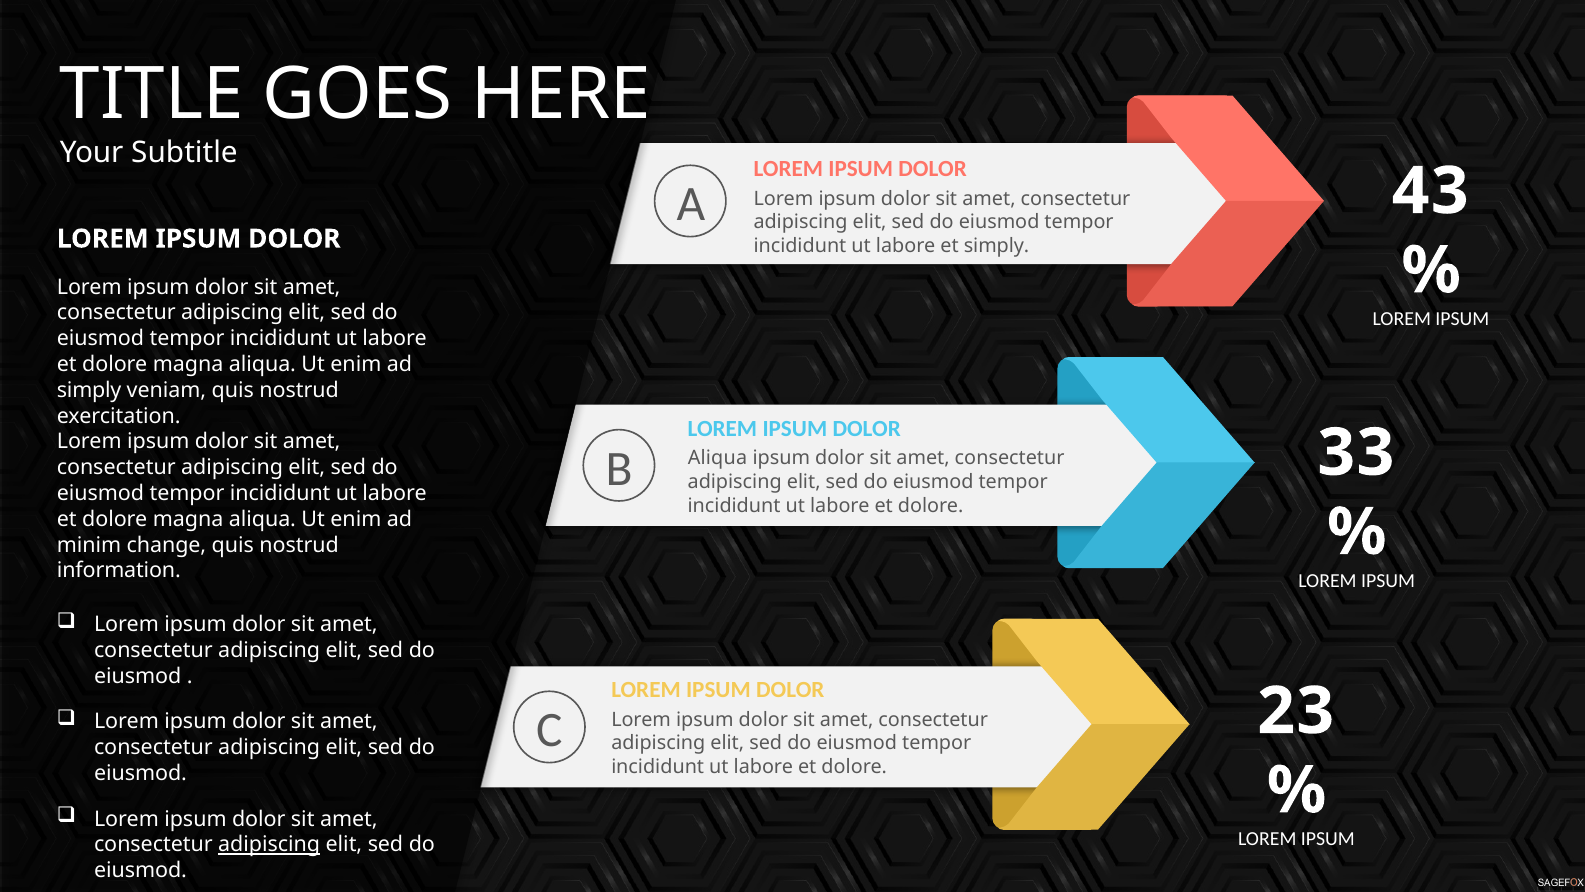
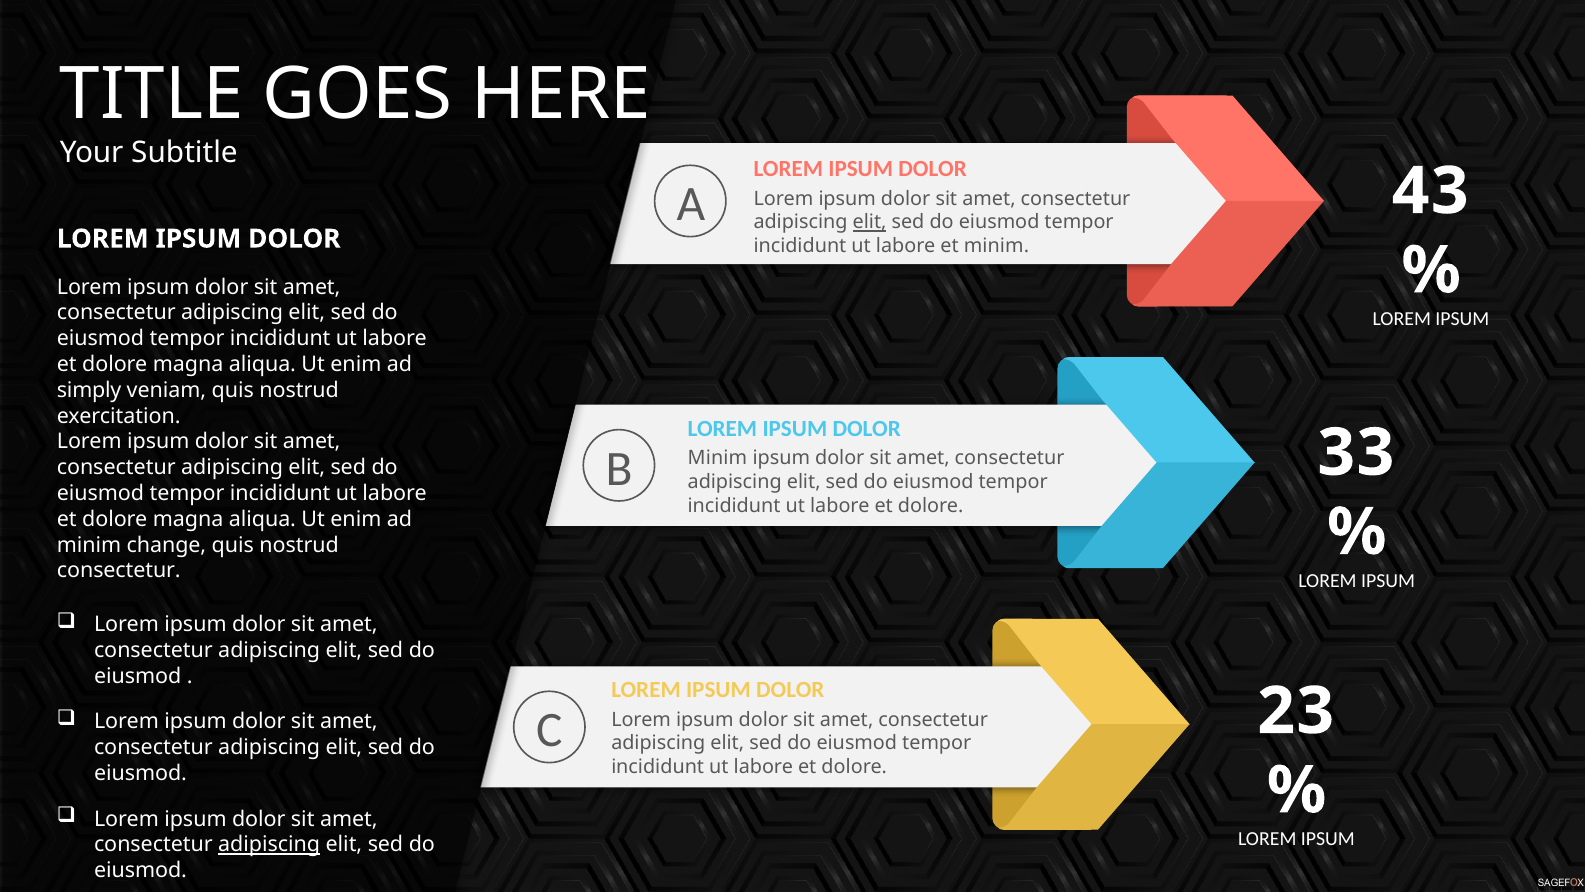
elit at (870, 222) underline: none -> present
et simply: simply -> minim
Aliqua at (717, 458): Aliqua -> Minim
information at (119, 571): information -> consectetur
